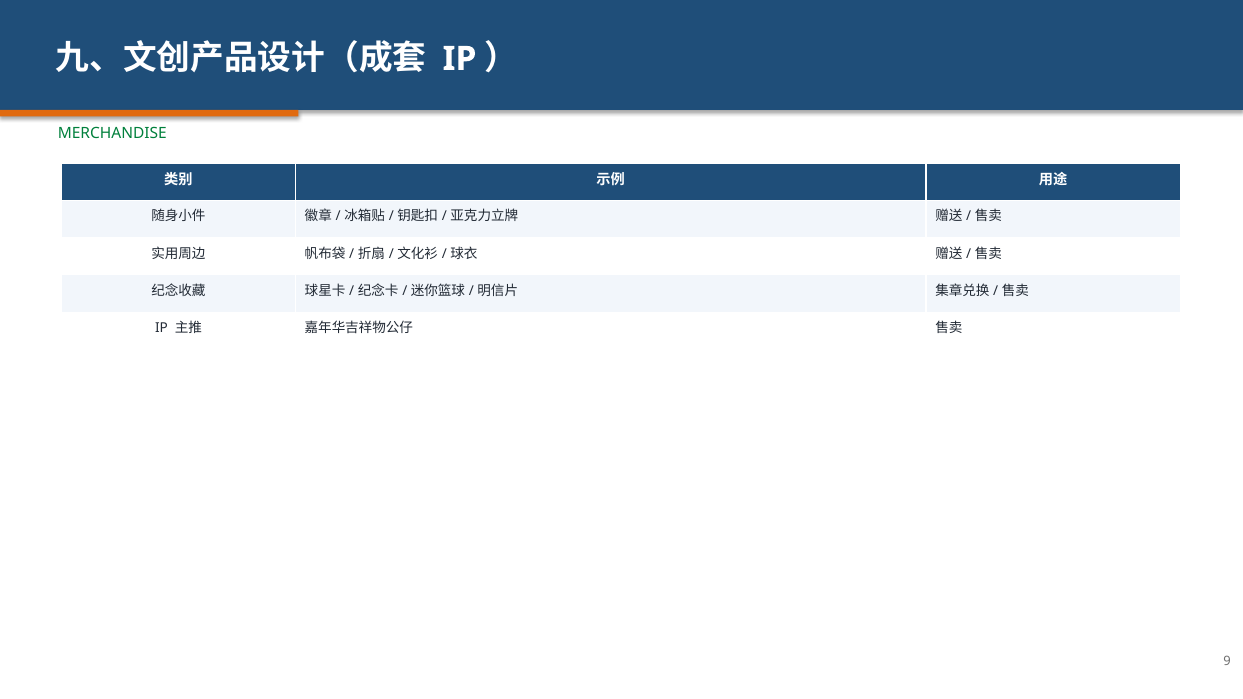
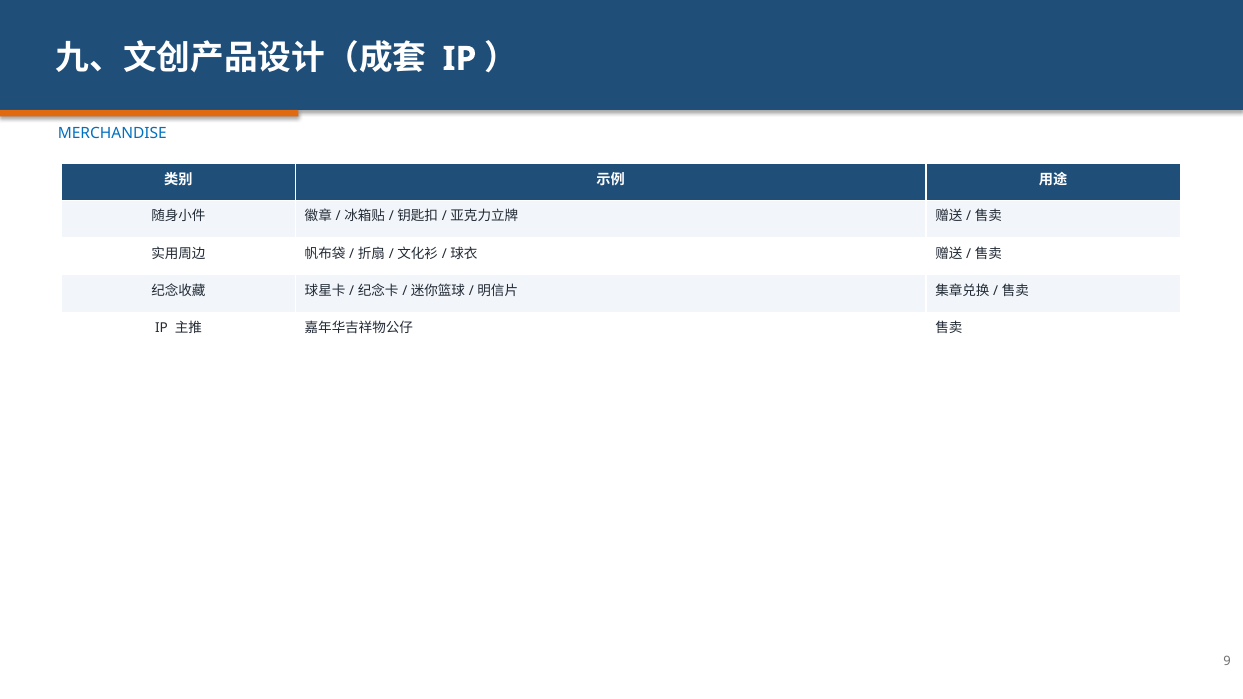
MERCHANDISE colour: green -> blue
